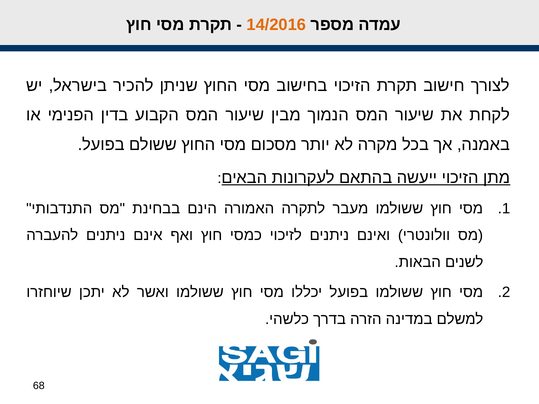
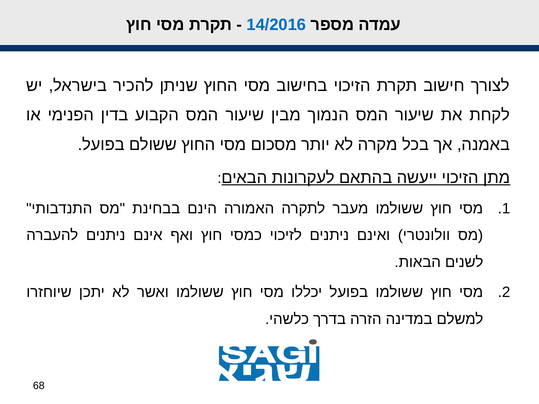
14/2016 colour: orange -> blue
